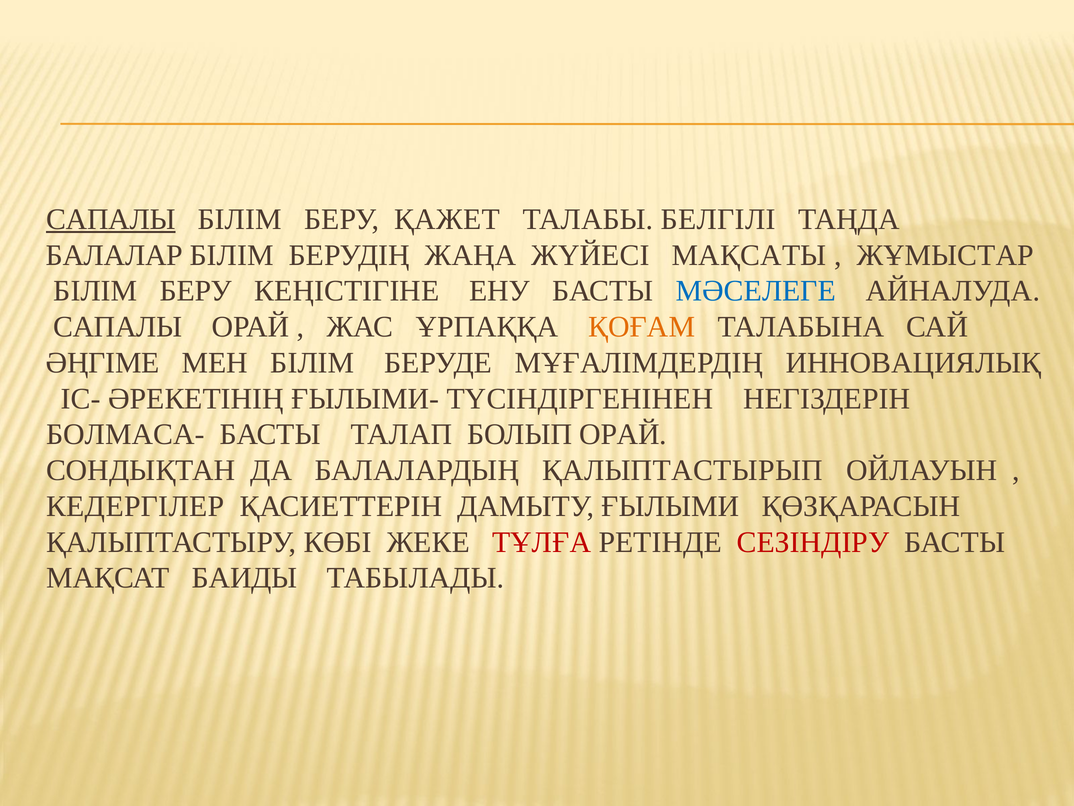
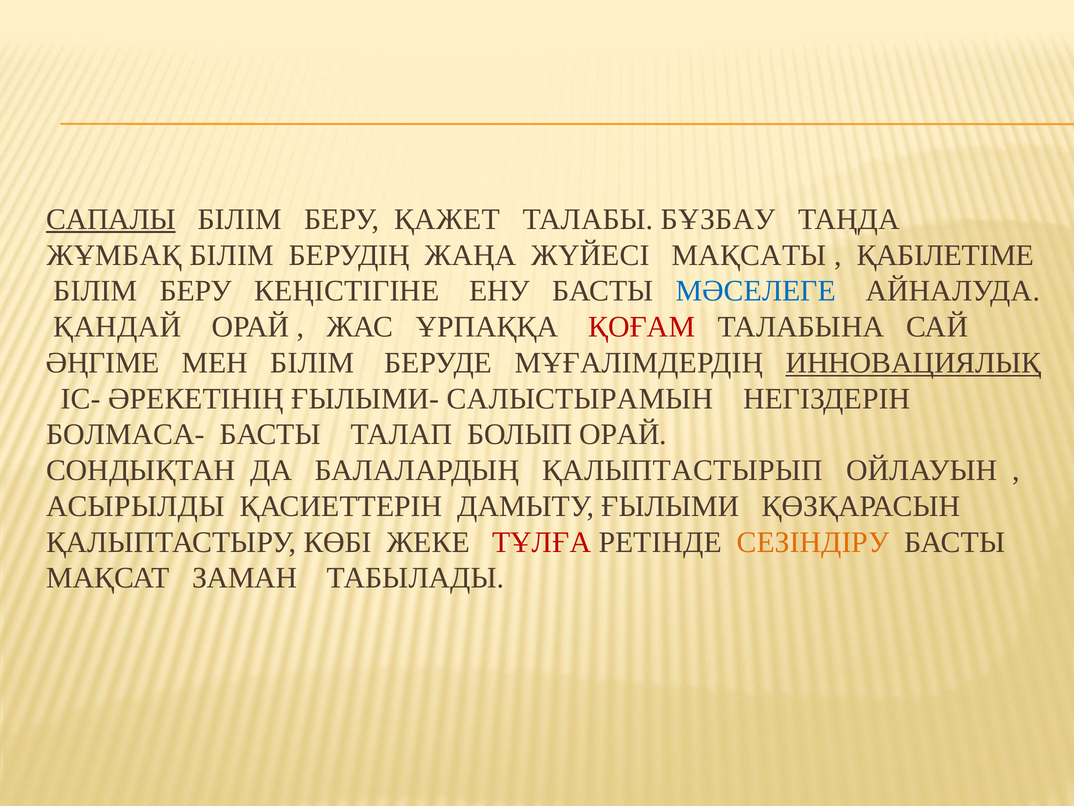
БЕЛГІЛІ: БЕЛГІЛІ -> БҰЗБАУ
БАЛАЛАР: БАЛАЛАР -> ЖҰМБАҚ
ЖҰМЫСТАР: ЖҰМЫСТАР -> ҚАБІЛЕТІМЕ
САПАЛЫ at (118, 327): САПАЛЫ -> ҚАНДАЙ
ҚОҒАМ colour: orange -> red
ИННОВАЦИЯЛЫҚ underline: none -> present
ТҮСІНДІРГЕНІНЕН: ТҮСІНДІРГЕНІНЕН -> САЛЫСТЫРАМЫН
КЕДЕРГІЛЕР: КЕДЕРГІЛЕР -> АСЫРЫЛДЫ
СЕЗІНДІРУ colour: red -> orange
БАИДЫ: БАИДЫ -> ЗАМАН
